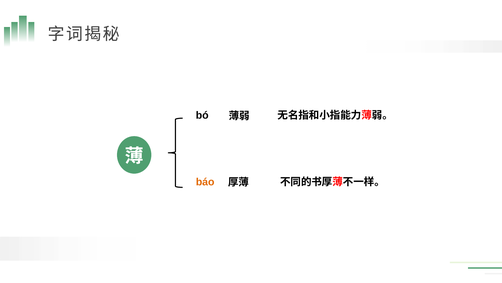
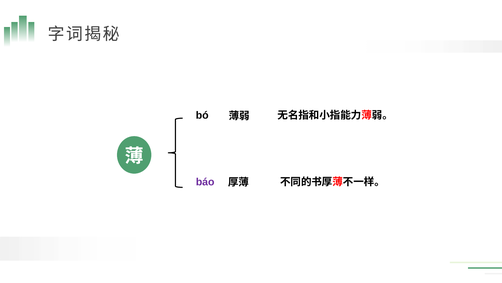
báo colour: orange -> purple
